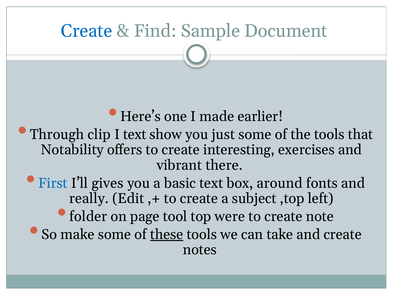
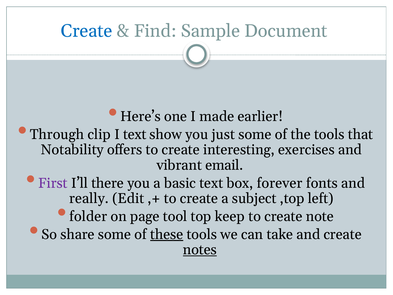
there: there -> email
First colour: blue -> purple
gives: gives -> there
around: around -> forever
were: were -> keep
make: make -> share
notes underline: none -> present
